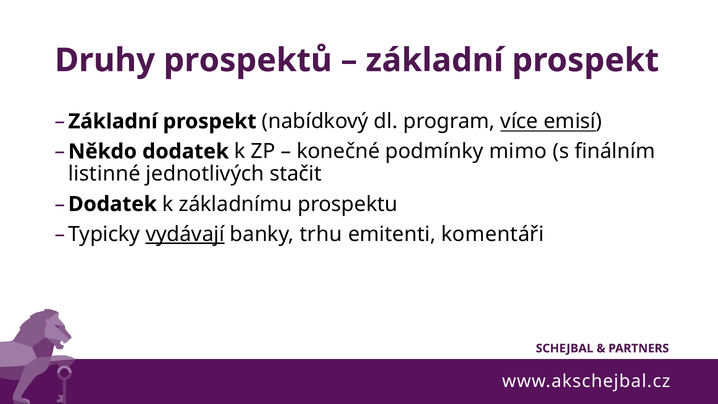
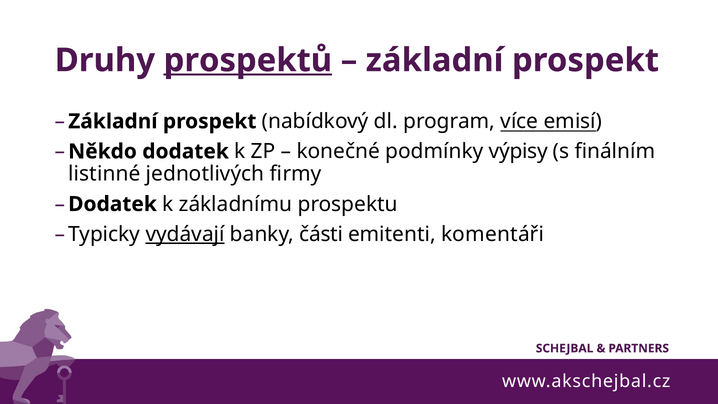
prospektů underline: none -> present
mimo: mimo -> výpisy
stačit: stačit -> firmy
trhu: trhu -> části
